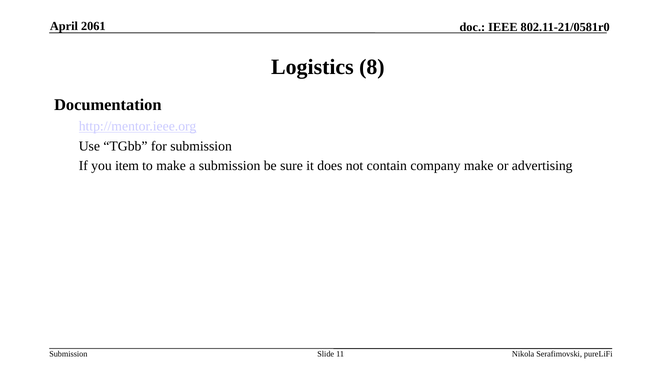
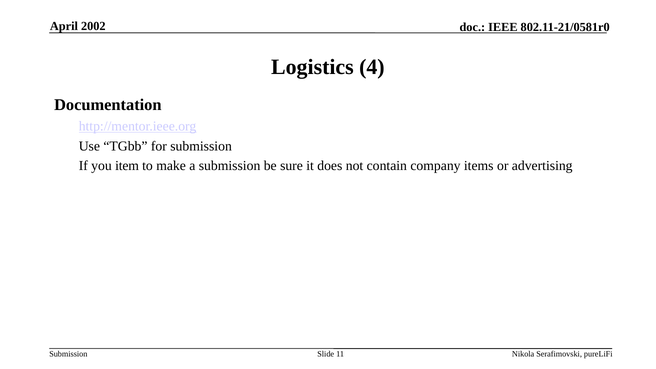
2061: 2061 -> 2002
8: 8 -> 4
company make: make -> items
